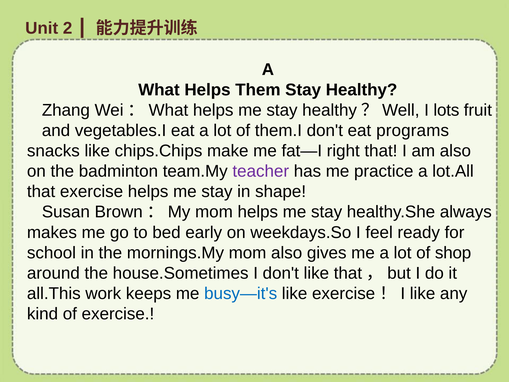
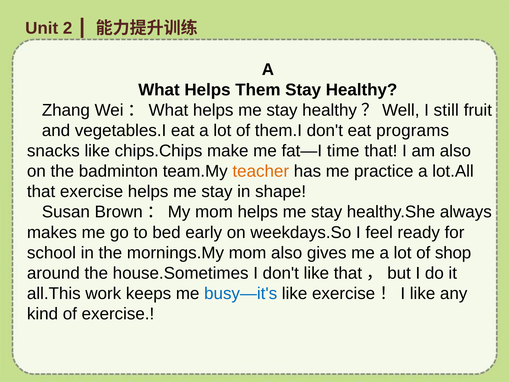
lots: lots -> still
right: right -> time
teacher colour: purple -> orange
